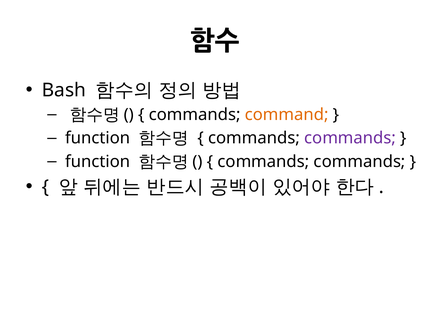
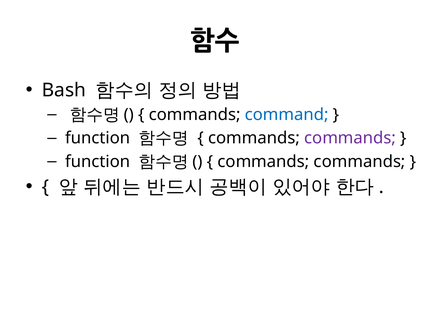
command colour: orange -> blue
